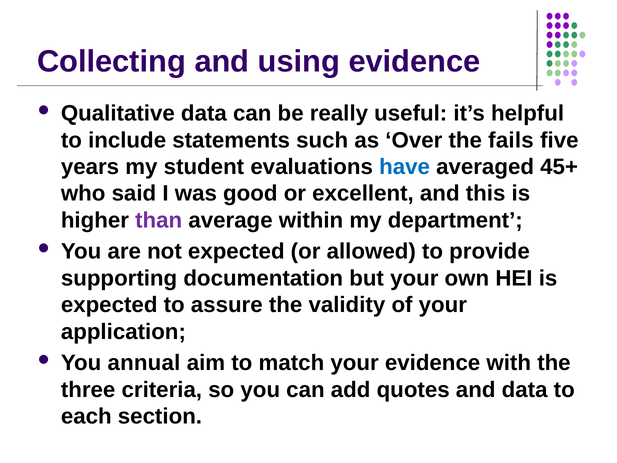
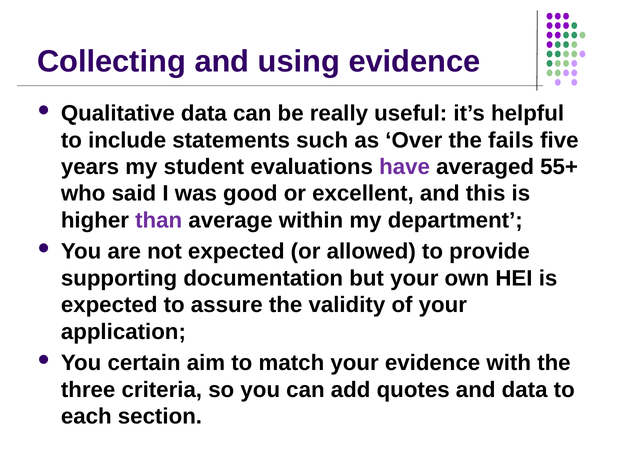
have colour: blue -> purple
45+: 45+ -> 55+
annual: annual -> certain
